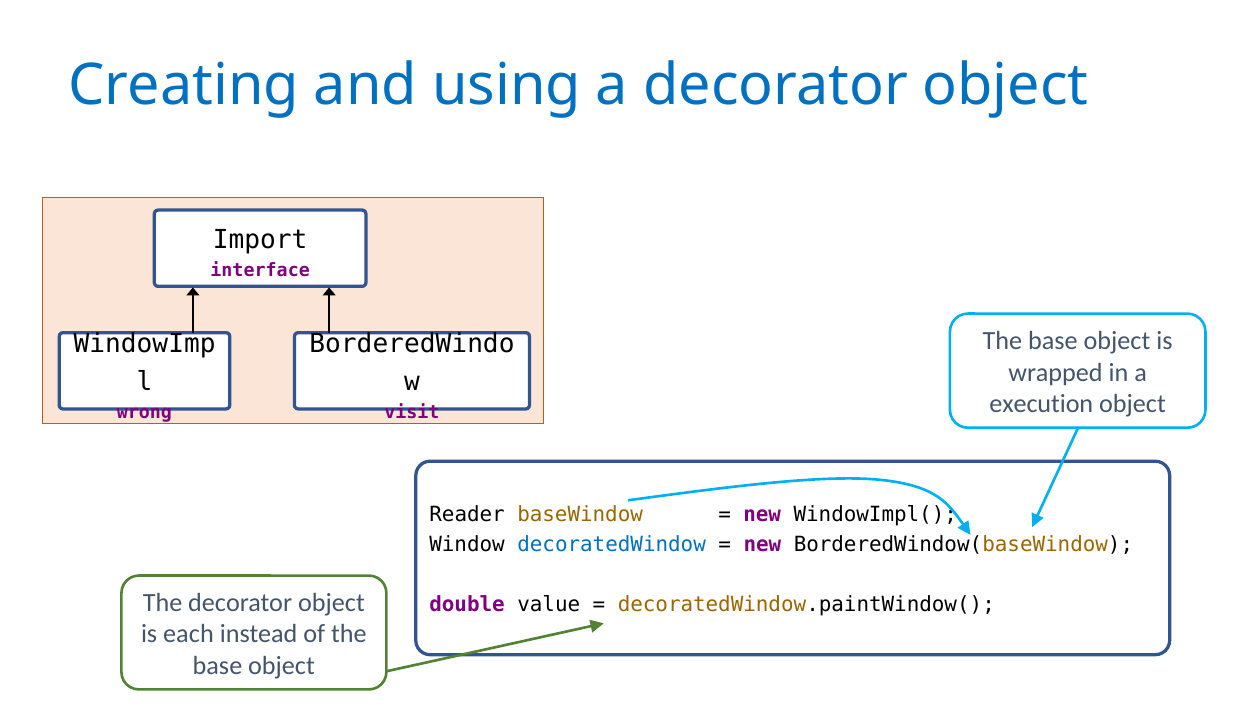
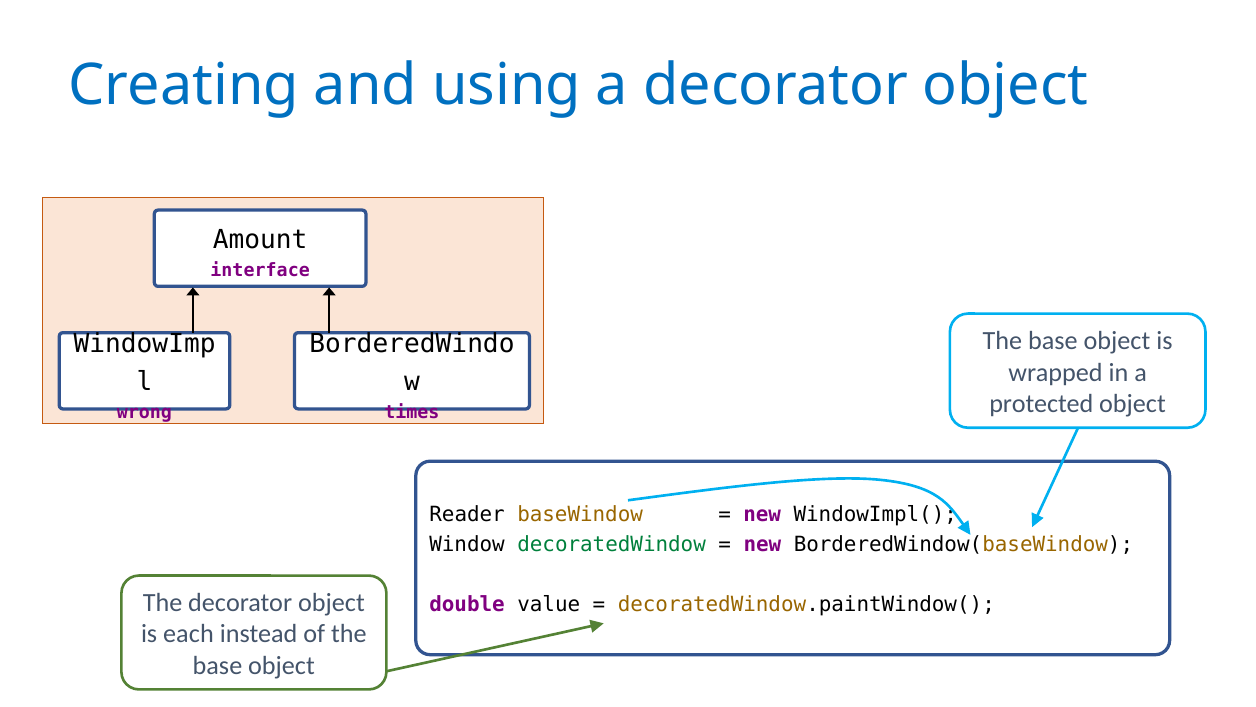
Import: Import -> Amount
execution: execution -> protected
visit: visit -> times
decoratedWindow colour: blue -> green
